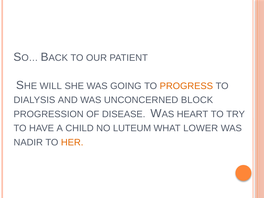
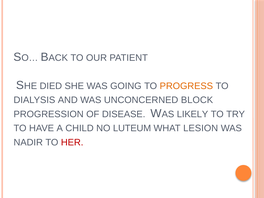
WILL: WILL -> DIED
HEART: HEART -> LIKELY
LOWER: LOWER -> LESION
HER colour: orange -> red
